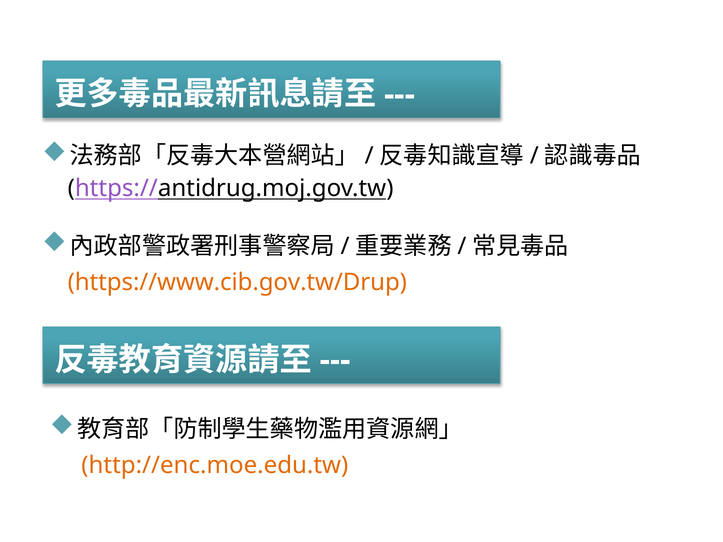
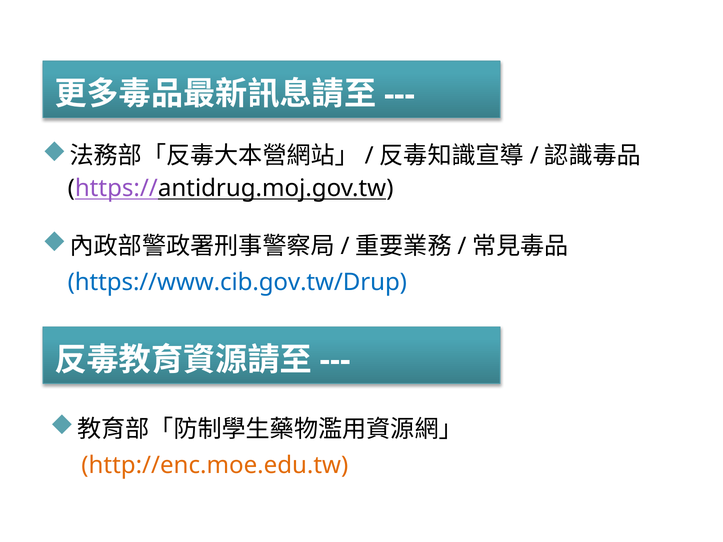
https://www.cib.gov.tw/Drup colour: orange -> blue
